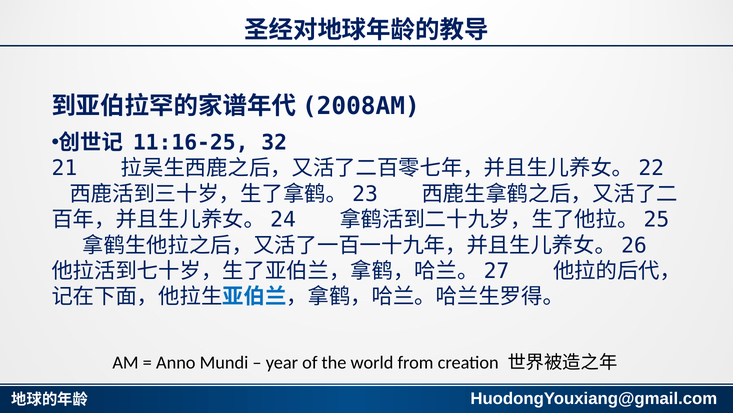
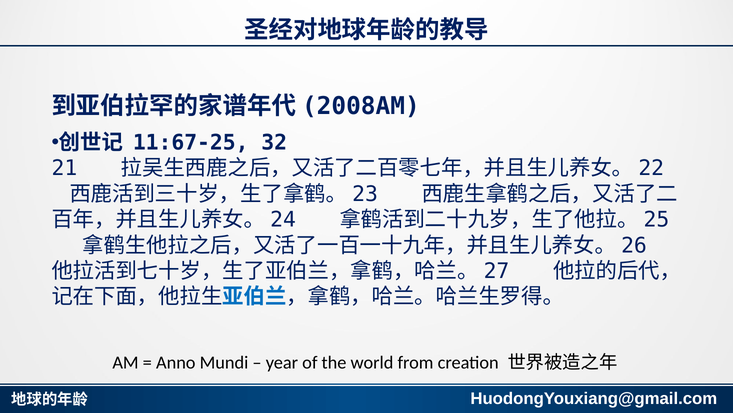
11:16-25: 11:16-25 -> 11:67-25
